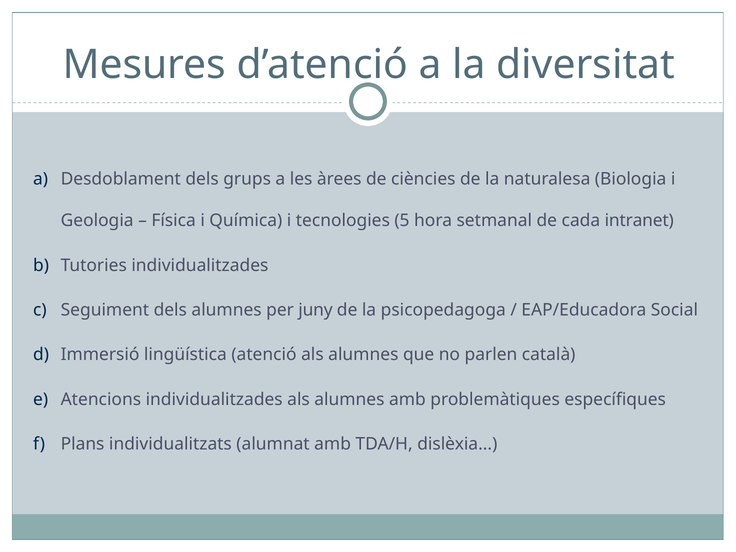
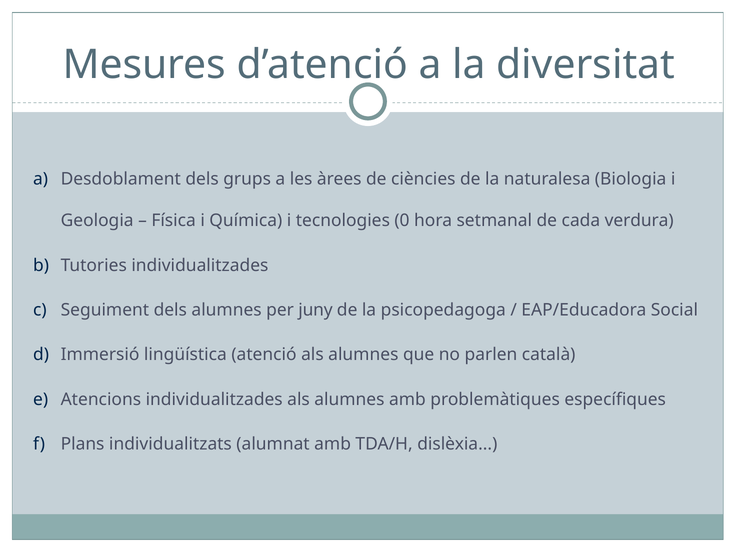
5: 5 -> 0
intranet: intranet -> verdura
